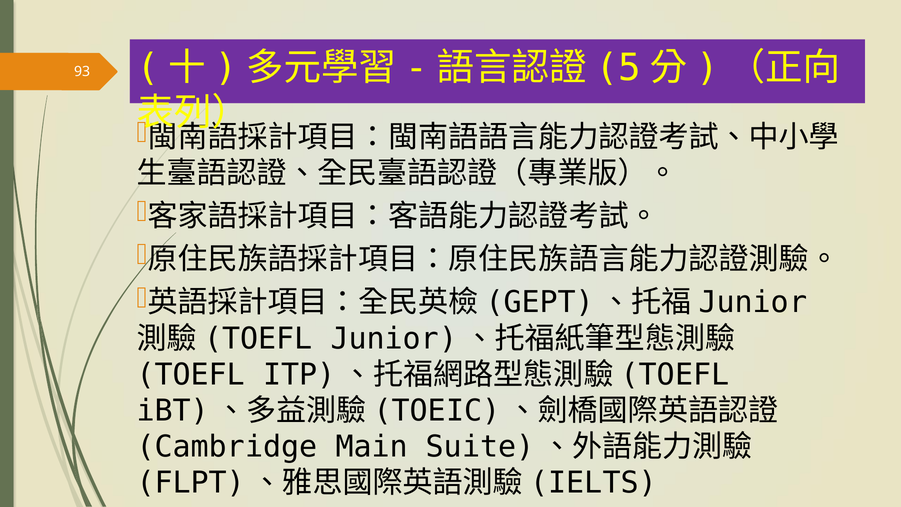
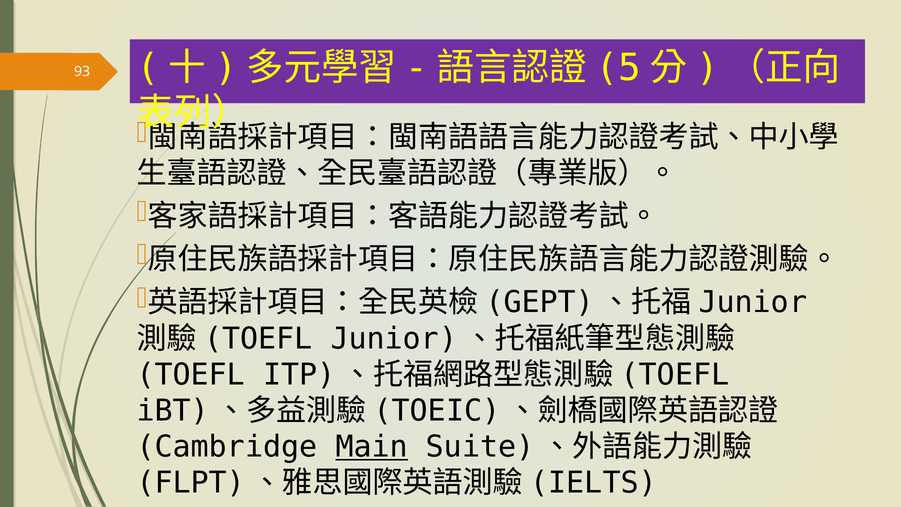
Main underline: none -> present
